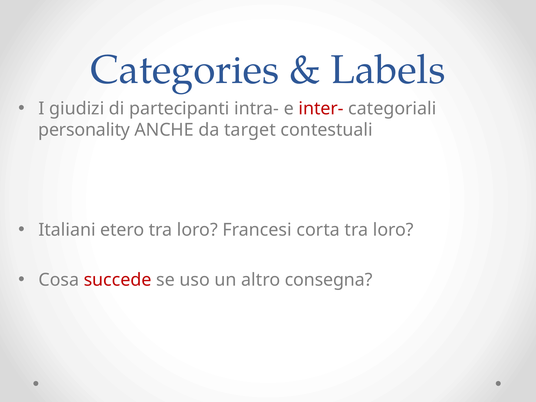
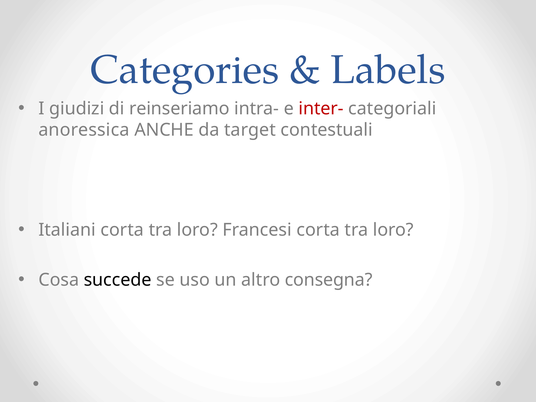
partecipanti: partecipanti -> reinseriamo
personality: personality -> anoressica
Italiani etero: etero -> corta
succede colour: red -> black
